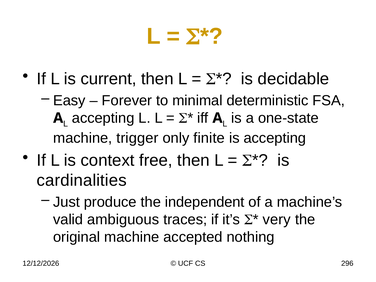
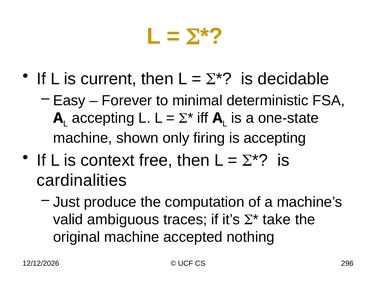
trigger: trigger -> shown
finite: finite -> firing
independent: independent -> computation
very: very -> take
